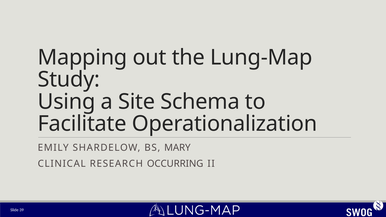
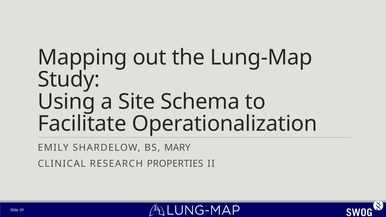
OCCURRING: OCCURRING -> PROPERTIES
